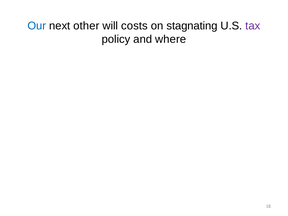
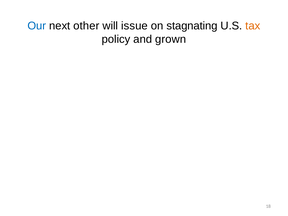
costs: costs -> issue
tax colour: purple -> orange
where: where -> grown
